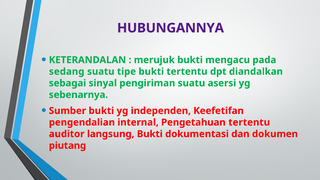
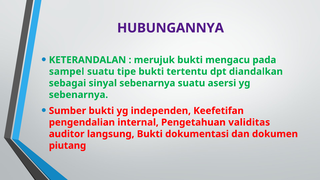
sedang: sedang -> sampel
sinyal pengiriman: pengiriman -> sebenarnya
Pengetahuan tertentu: tertentu -> validitas
